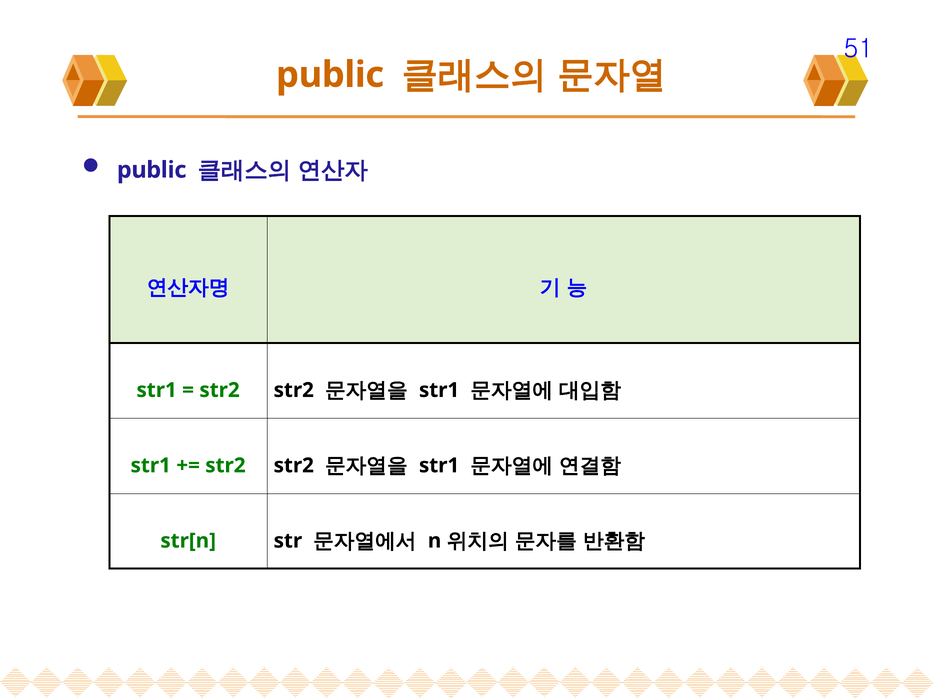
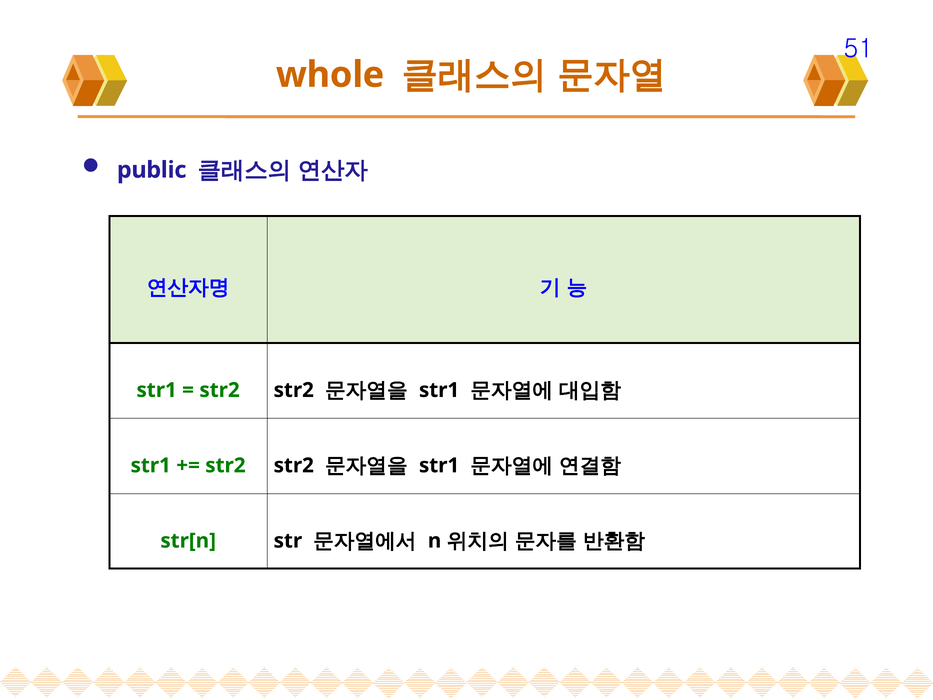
public at (330, 75): public -> whole
